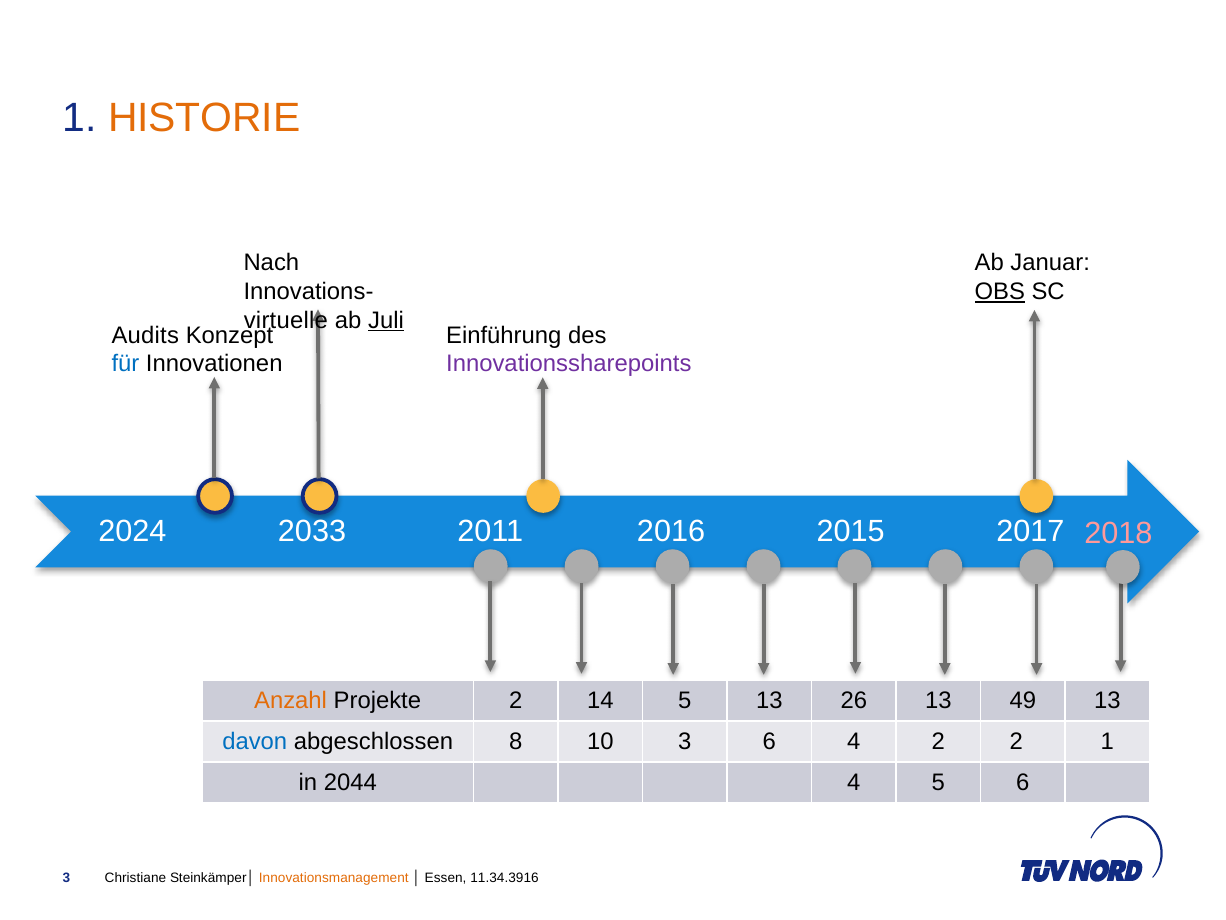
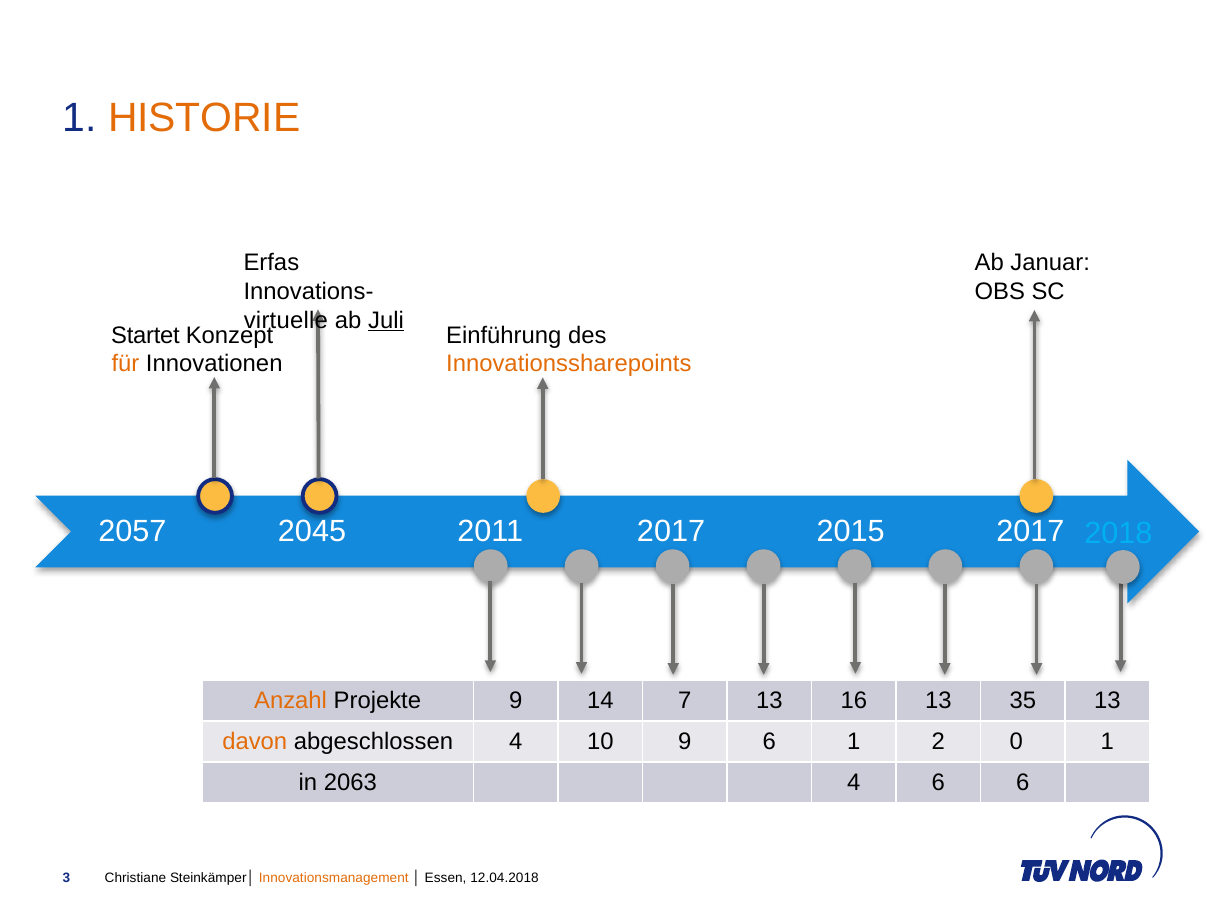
Nach: Nach -> Erfas
OBS underline: present -> none
Audits: Audits -> Startet
für colour: blue -> orange
Innovationssharepoints colour: purple -> orange
2024: 2024 -> 2057
2033: 2033 -> 2045
2016 at (671, 531): 2016 -> 2017
2018 colour: pink -> light blue
Projekte 2: 2 -> 9
14 5: 5 -> 7
26: 26 -> 16
49: 49 -> 35
davon colour: blue -> orange
abgeschlossen 8: 8 -> 4
10 3: 3 -> 9
6 4: 4 -> 1
2 2: 2 -> 0
2044: 2044 -> 2063
4 5: 5 -> 6
11.34.3916: 11.34.3916 -> 12.04.2018
